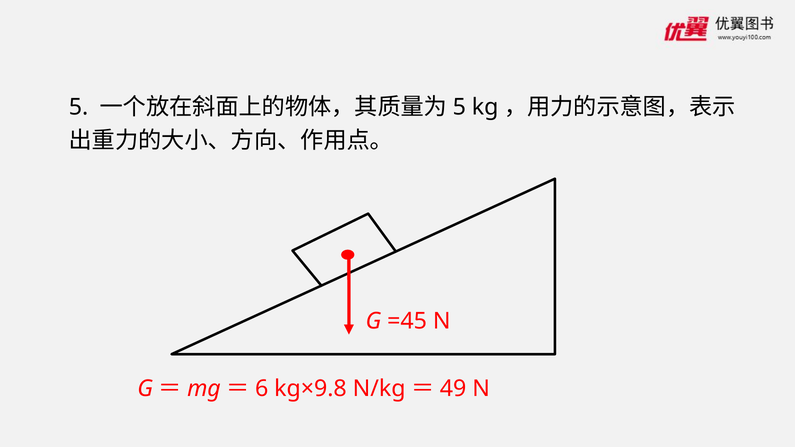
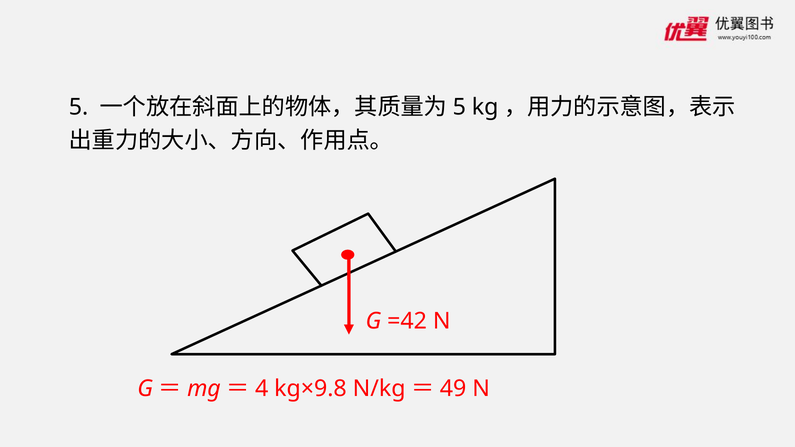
=45: =45 -> =42
6: 6 -> 4
